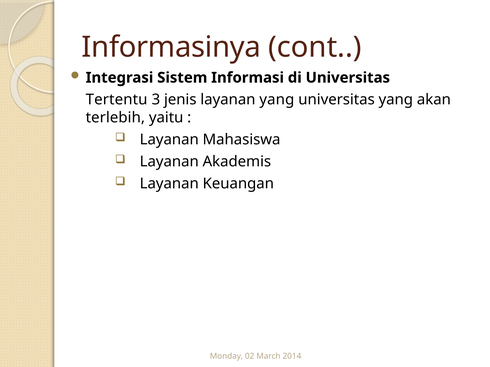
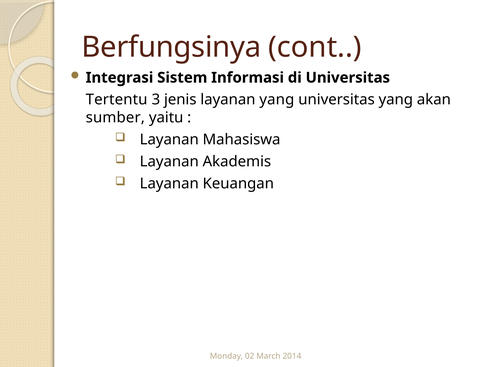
Informasinya: Informasinya -> Berfungsinya
terlebih: terlebih -> sumber
